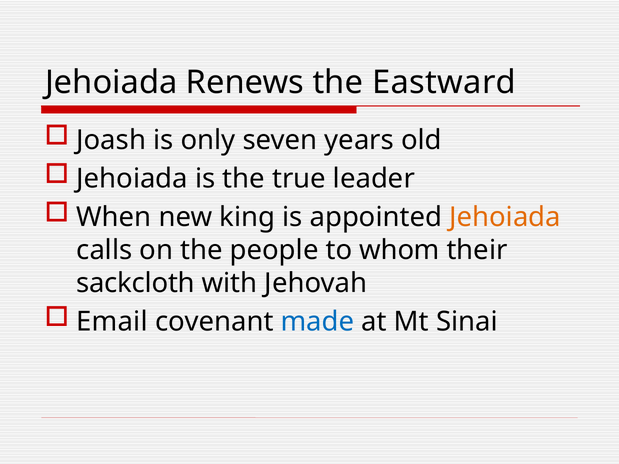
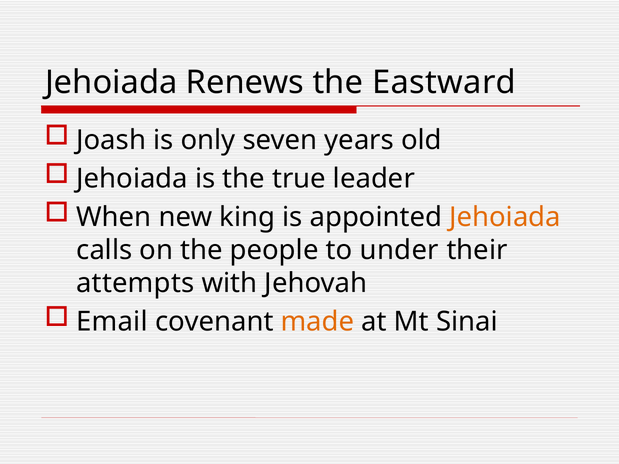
whom: whom -> under
sackcloth: sackcloth -> attempts
made colour: blue -> orange
